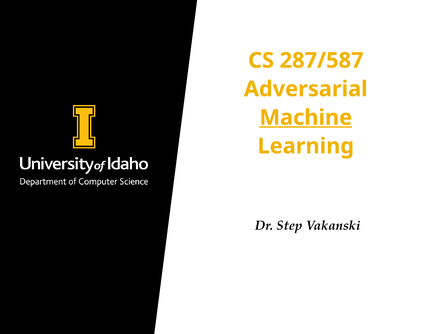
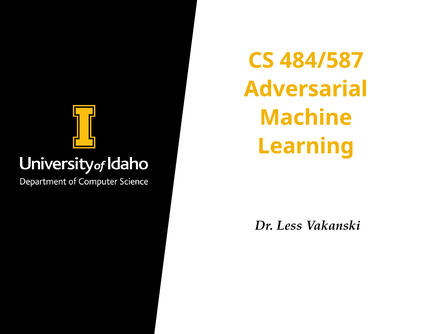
287/587: 287/587 -> 484/587
Machine underline: present -> none
Step: Step -> Less
